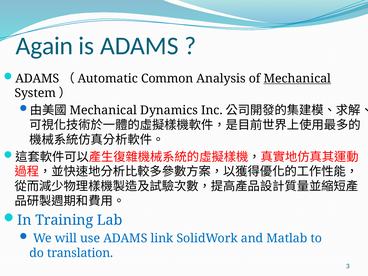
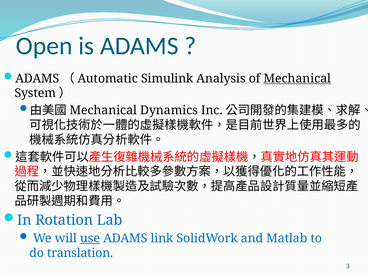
Again: Again -> Open
Common: Common -> Simulink
Training: Training -> Rotation
use underline: none -> present
